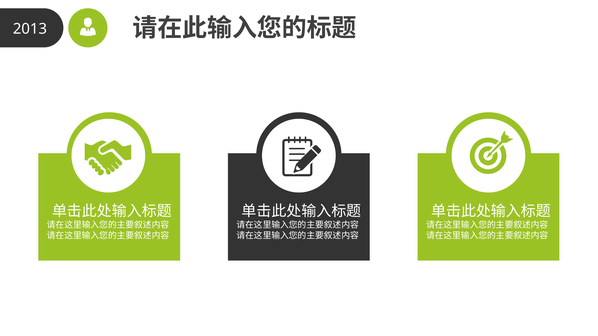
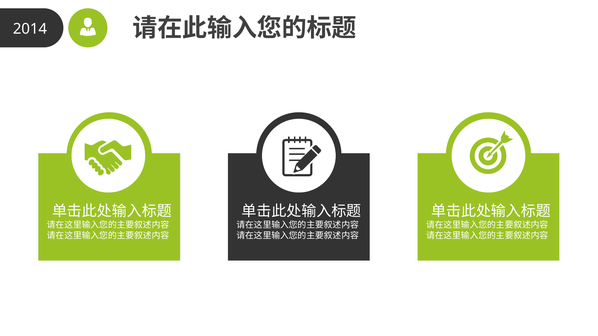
2013: 2013 -> 2014
